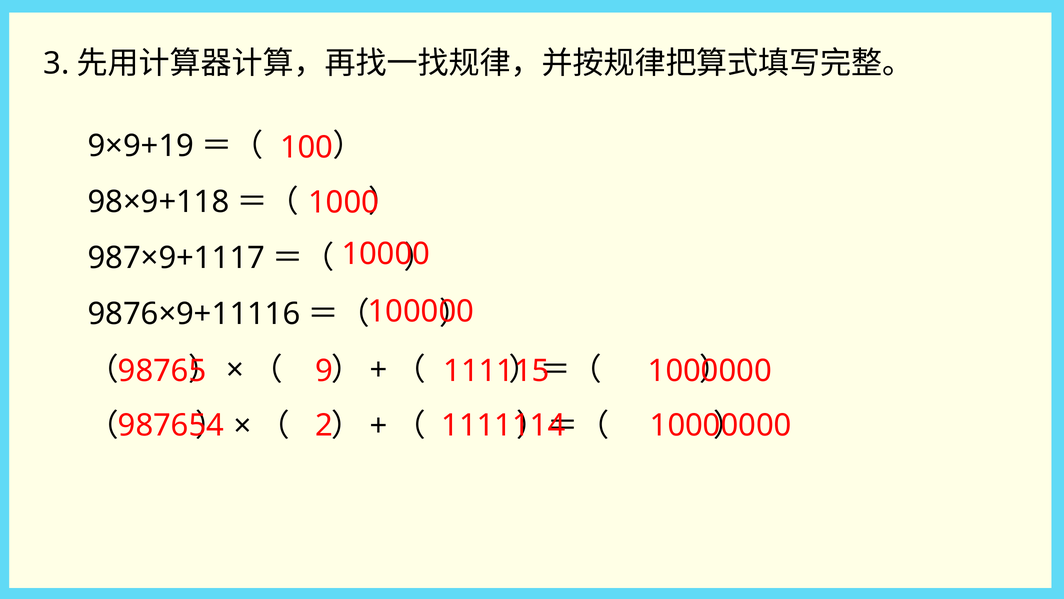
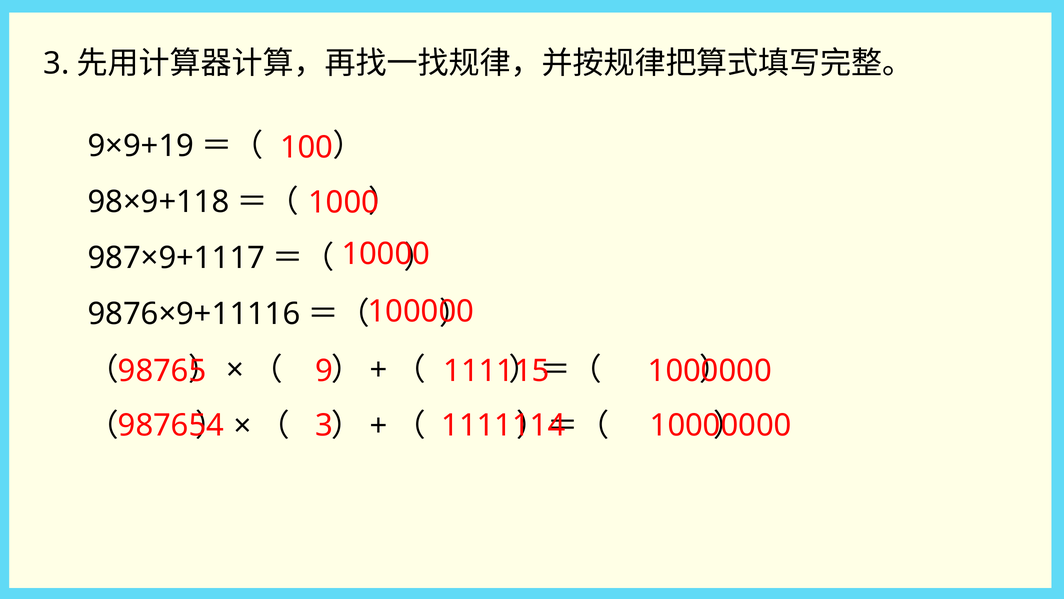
2 at (324, 425): 2 -> 3
